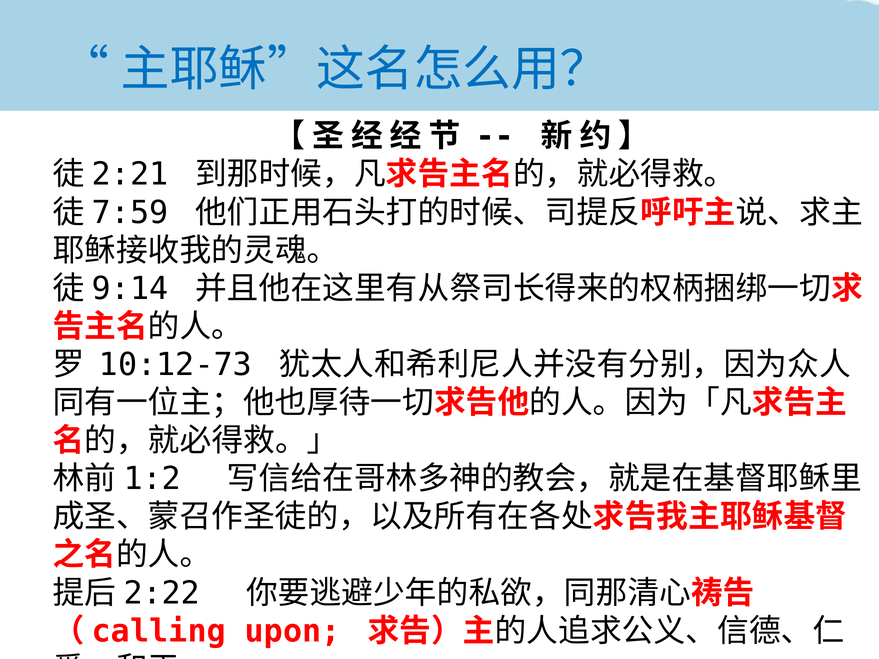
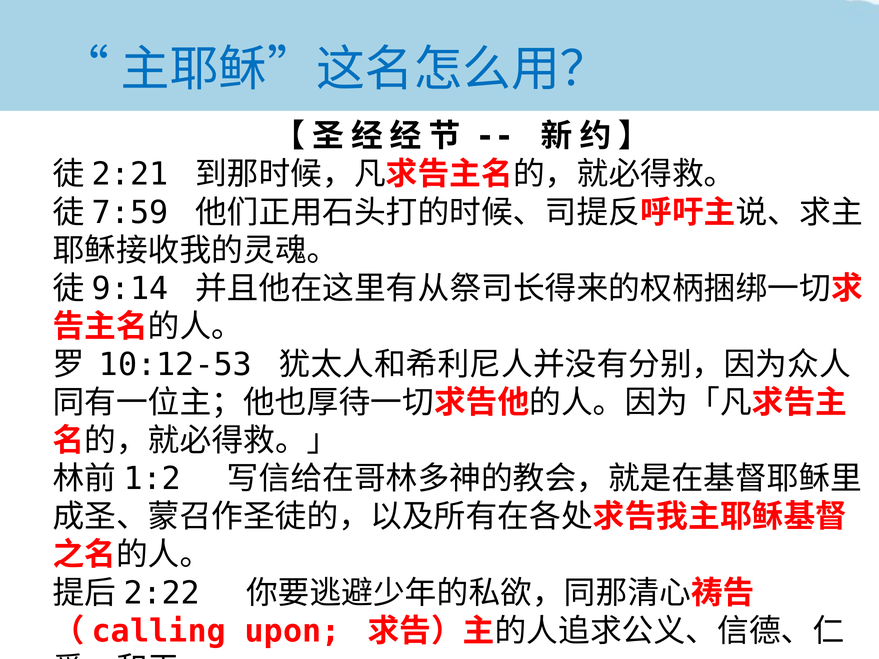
10:12-73: 10:12-73 -> 10:12-53
